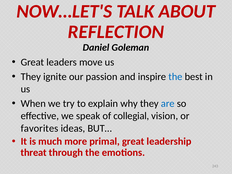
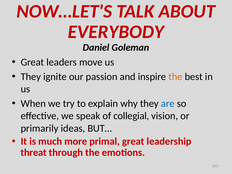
REFLECTION: REFLECTION -> EVERYBODY
the at (175, 77) colour: blue -> orange
favorites: favorites -> primarily
